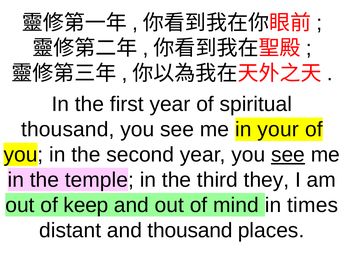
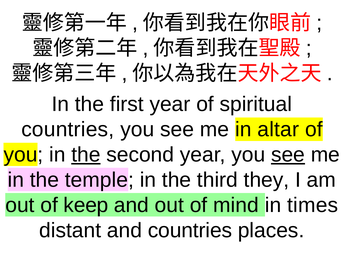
thousand at (68, 129): thousand -> countries
your: your -> altar
the at (86, 155) underline: none -> present
and thousand: thousand -> countries
